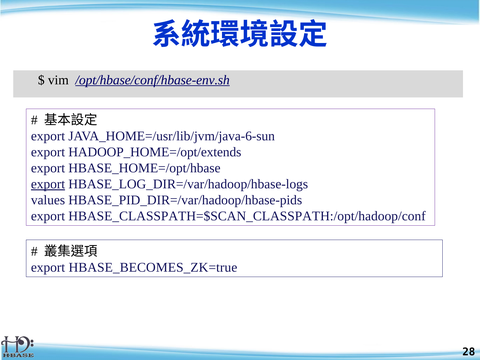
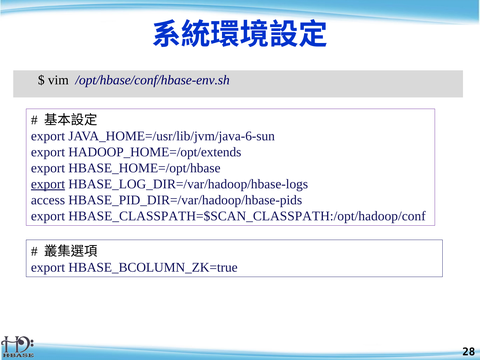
/opt/hbase/conf/hbase-env.sh underline: present -> none
values: values -> access
HBASE_BECOMES_ZK=true: HBASE_BECOMES_ZK=true -> HBASE_BCOLUMN_ZK=true
